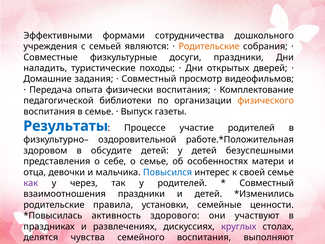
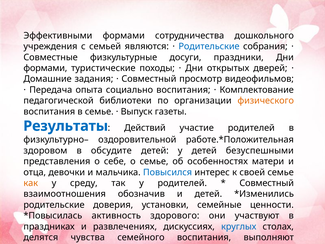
Родительские at (209, 46) colour: orange -> blue
наладить at (45, 68): наладить -> формами
физически: физически -> социально
Процессе: Процессе -> Действий
как colour: purple -> orange
через: через -> среду
взаимоотношения праздники: праздники -> обозначив
правила: правила -> доверия
круглых colour: purple -> blue
